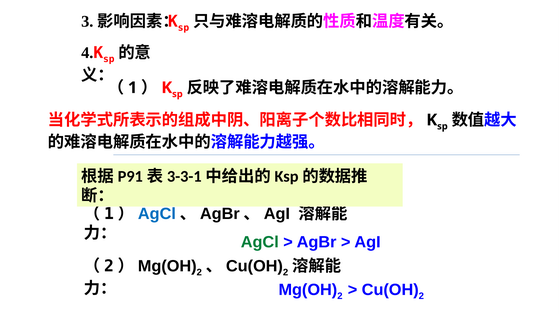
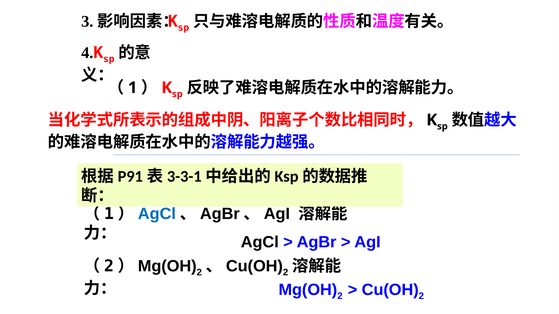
AgCl at (260, 243) colour: green -> black
